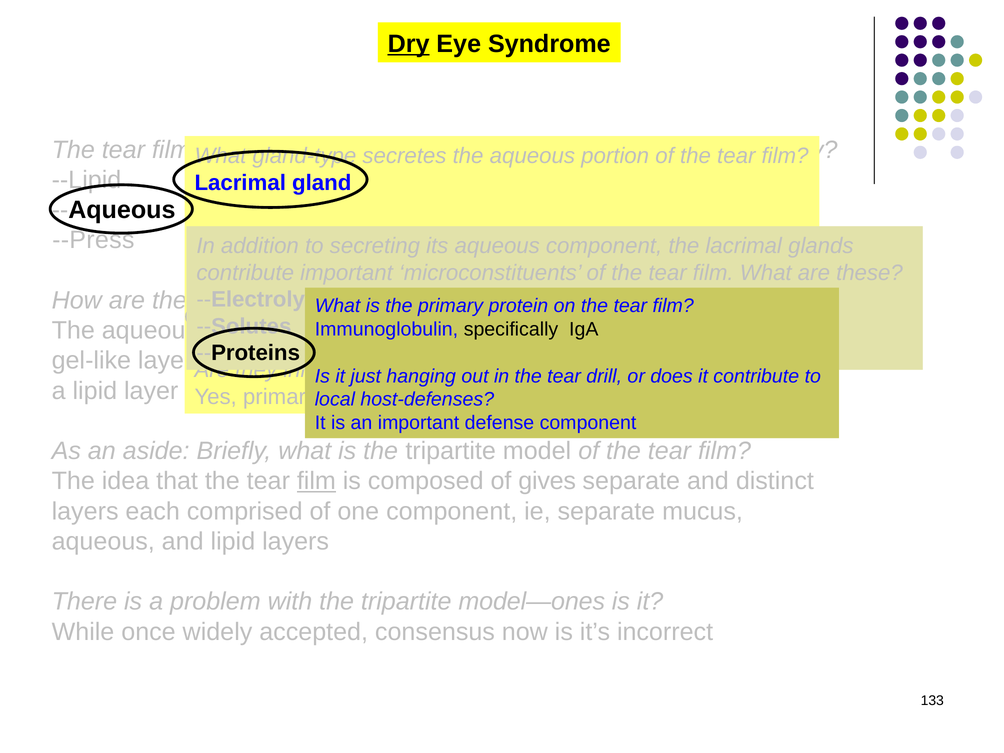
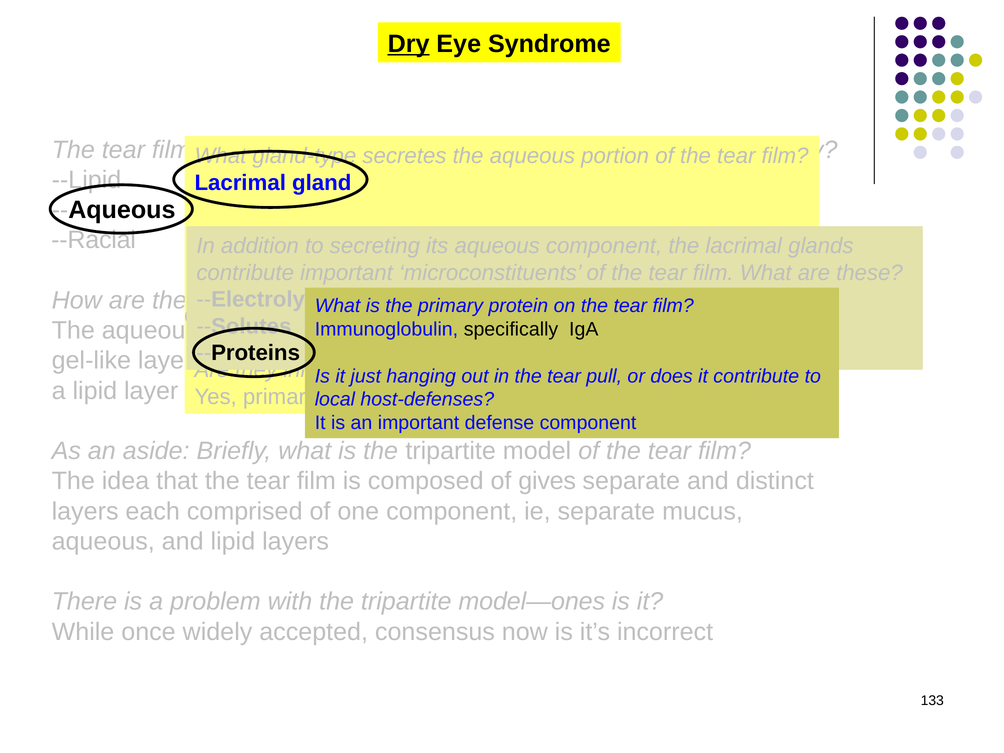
--Press: --Press -> --Racial
drill: drill -> pull
film at (316, 481) underline: present -> none
